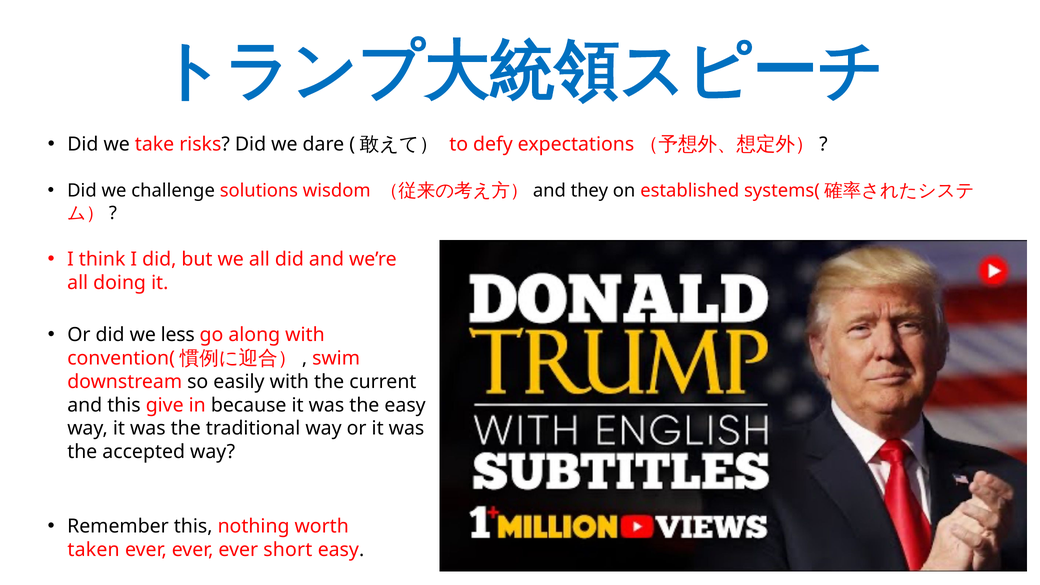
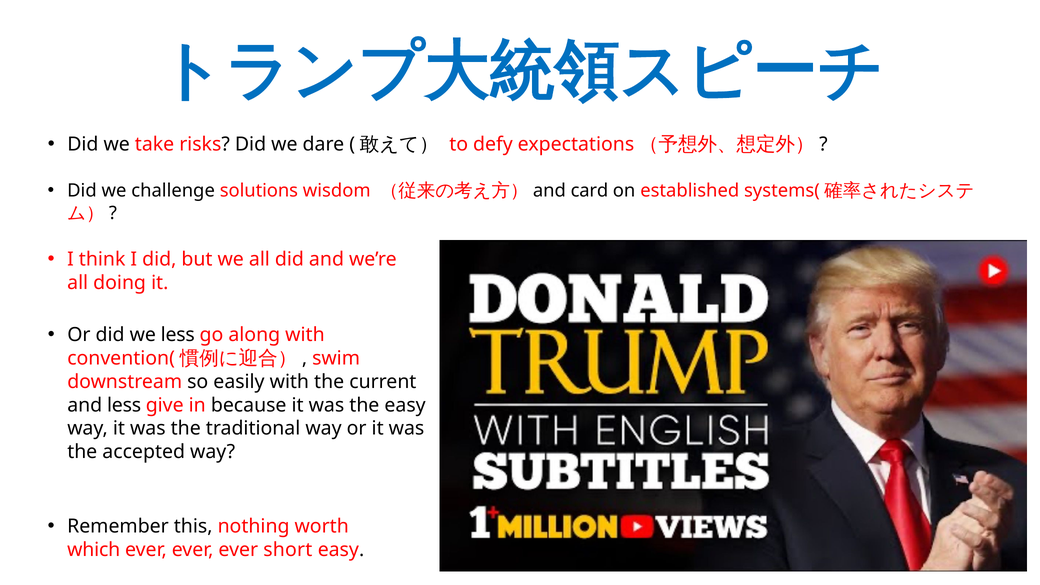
they: they -> card
and this: this -> less
taken: taken -> which
